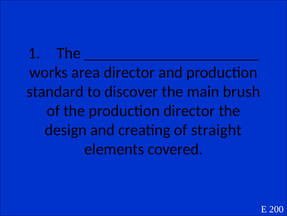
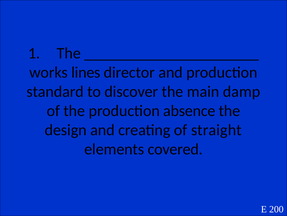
area: area -> lines
brush: brush -> damp
production director: director -> absence
